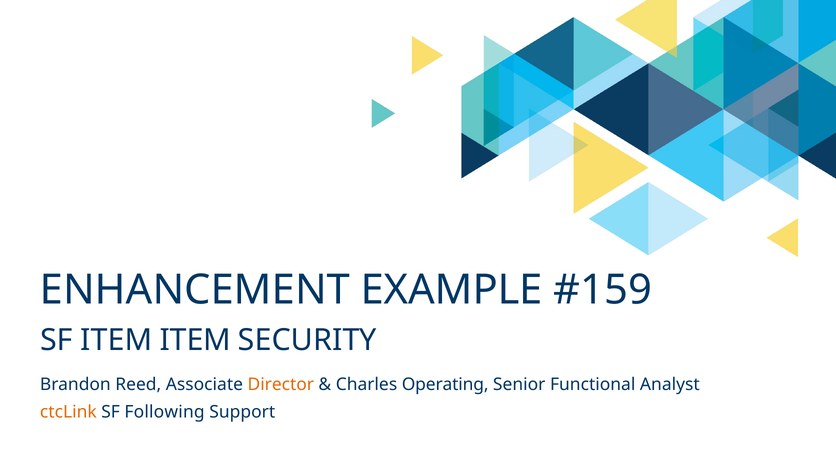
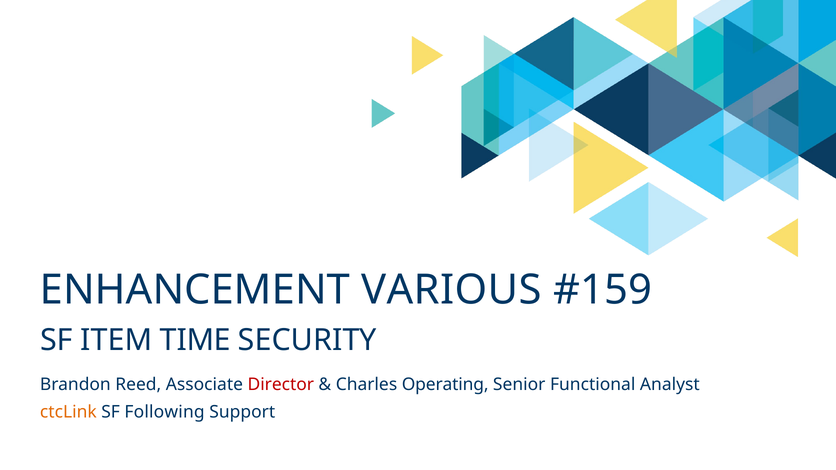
EXAMPLE: EXAMPLE -> VARIOUS
ITEM ITEM: ITEM -> TIME
Director colour: orange -> red
